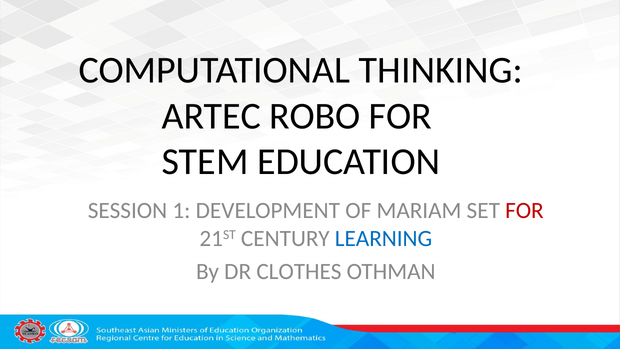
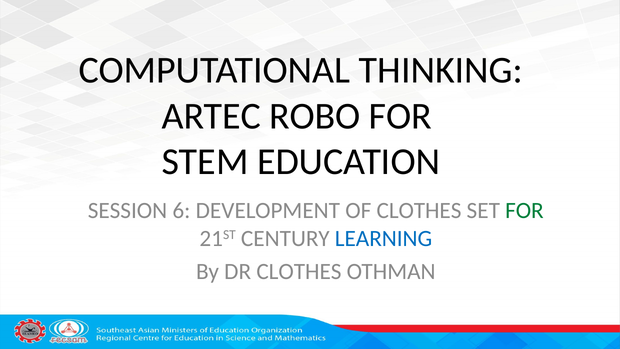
1: 1 -> 6
OF MARIAM: MARIAM -> CLOTHES
FOR at (524, 211) colour: red -> green
